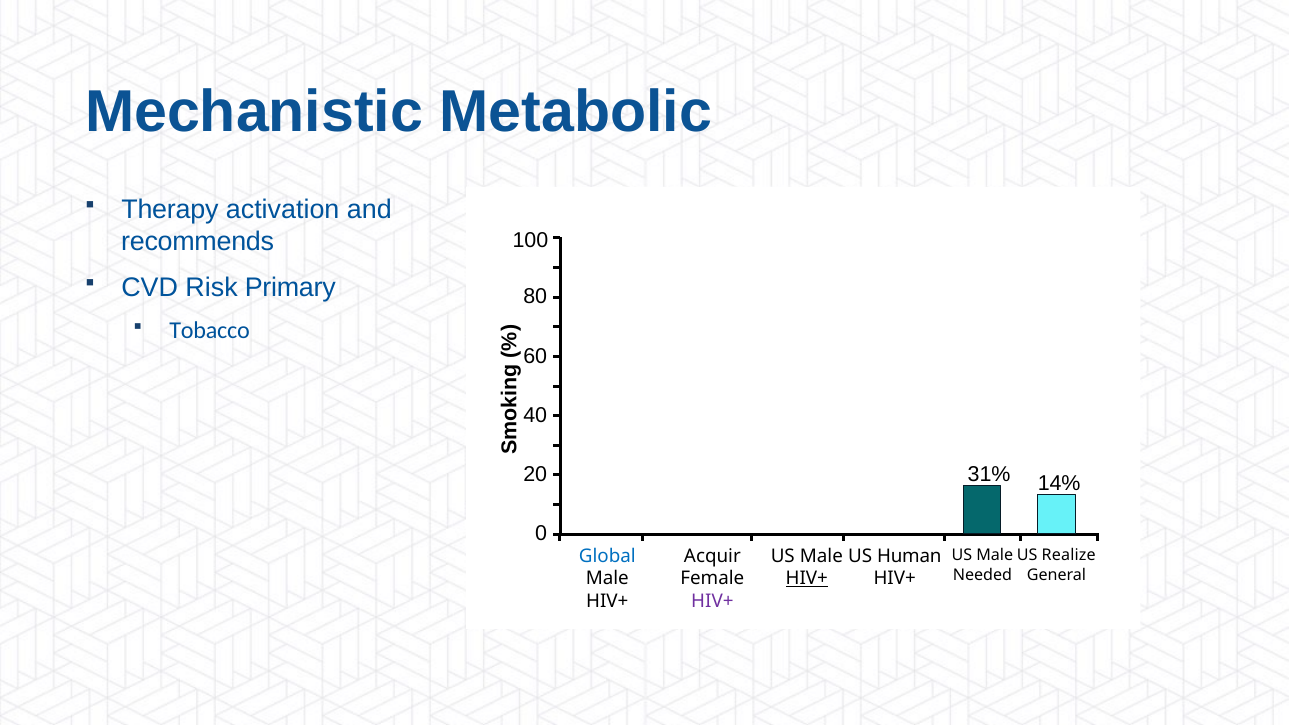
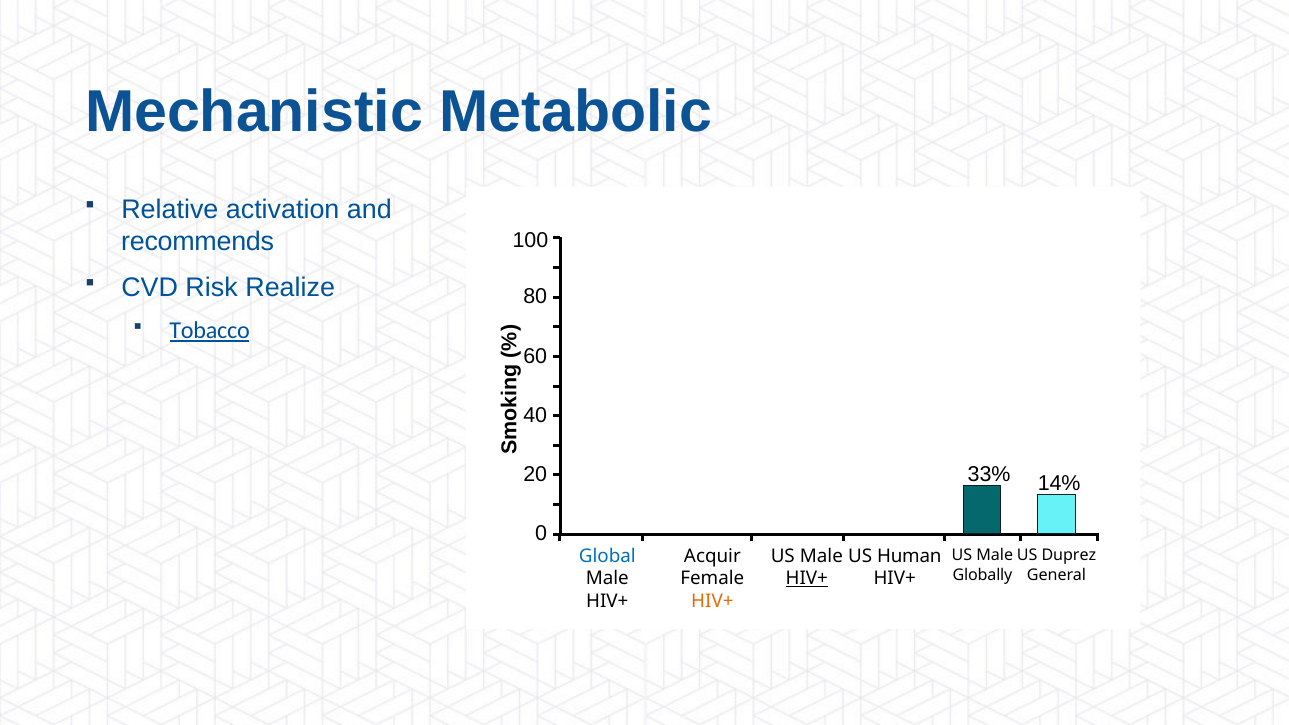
Therapy: Therapy -> Relative
Primary: Primary -> Realize
Tobacco underline: none -> present
31%: 31% -> 33%
Realize: Realize -> Duprez
Needed: Needed -> Globally
HIV+ at (712, 601) colour: purple -> orange
